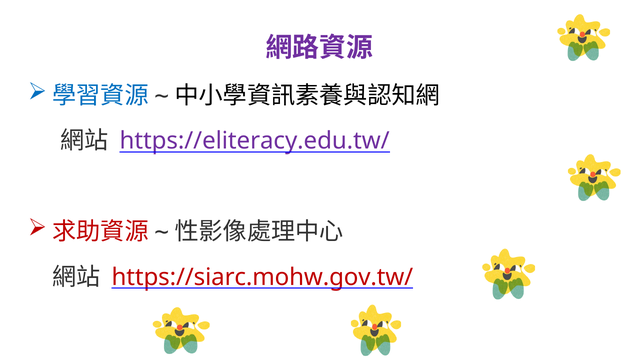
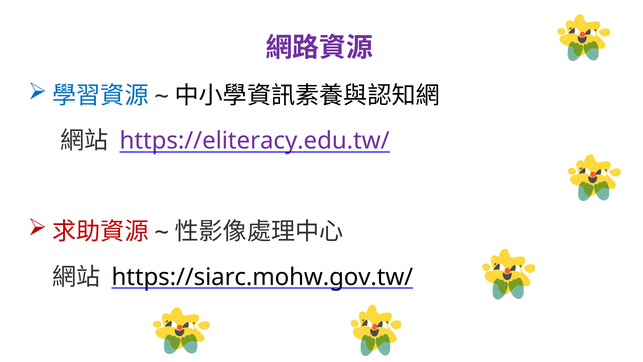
https://siarc.mohw.gov.tw/ colour: red -> black
